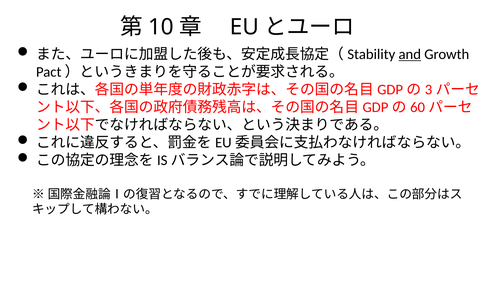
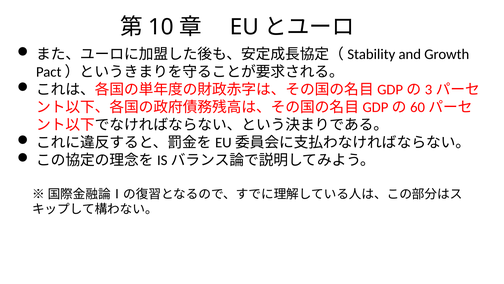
and underline: present -> none
